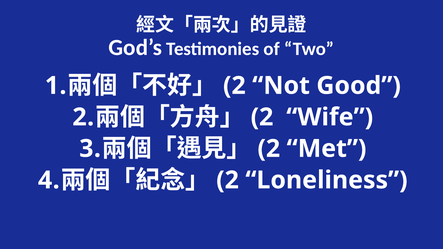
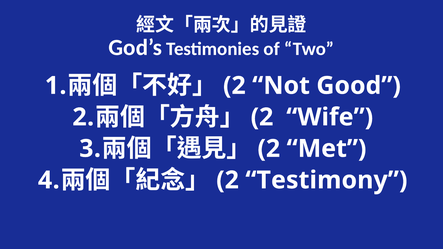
Loneliness: Loneliness -> Testimony
